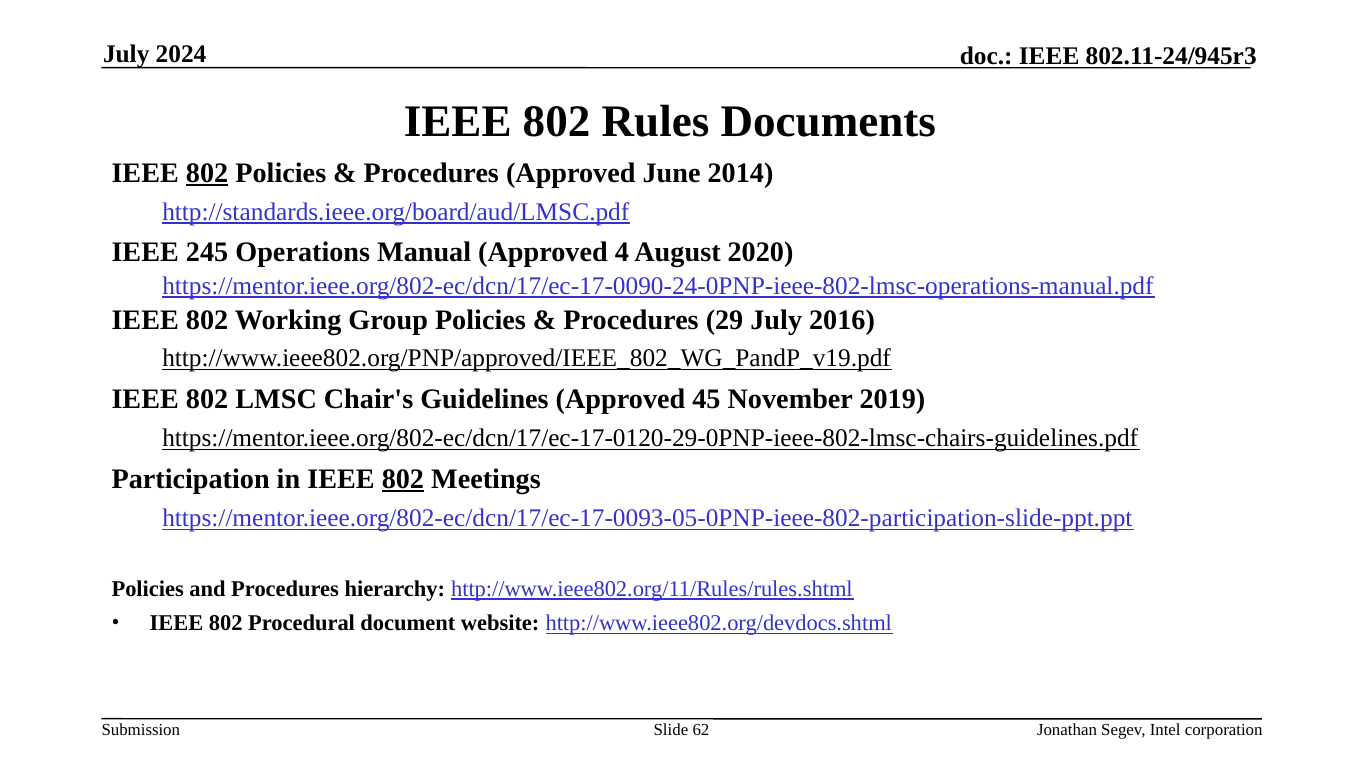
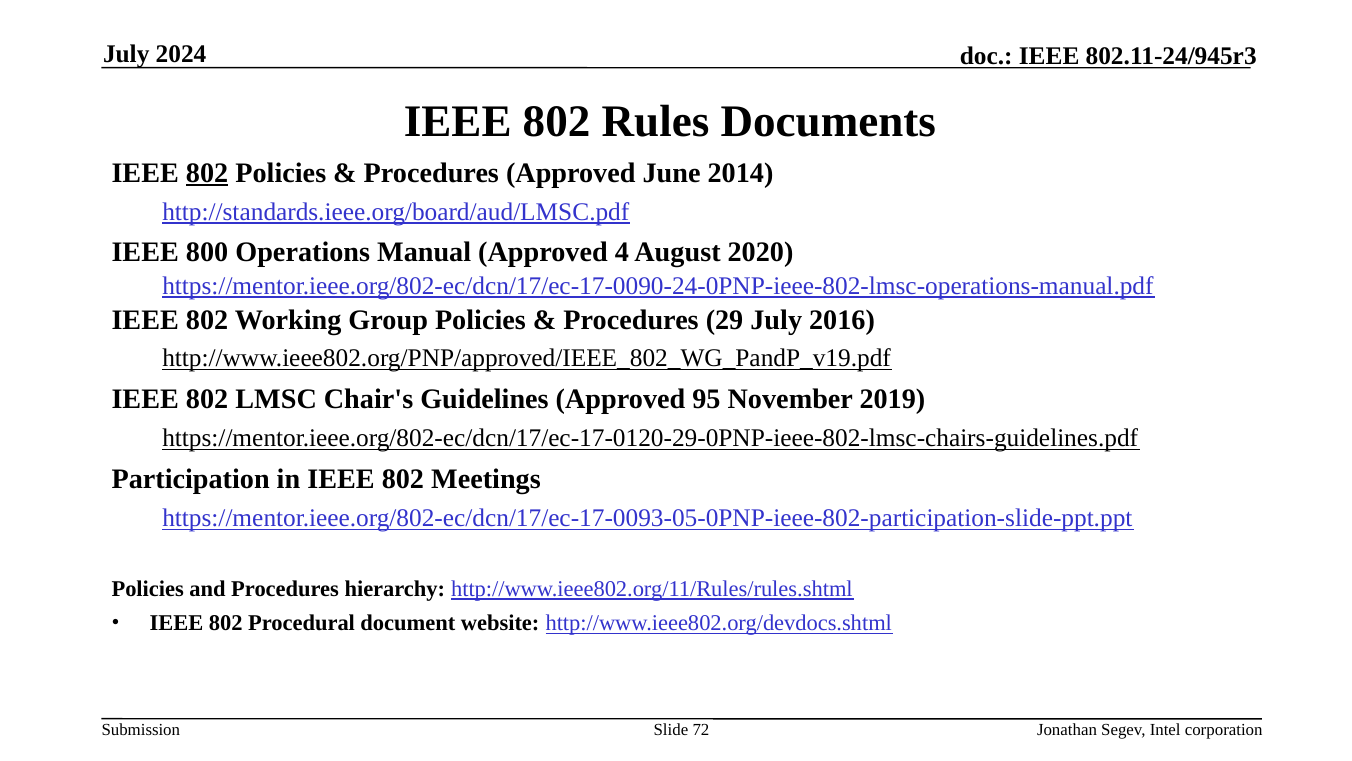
245: 245 -> 800
45: 45 -> 95
802 at (403, 479) underline: present -> none
62: 62 -> 72
